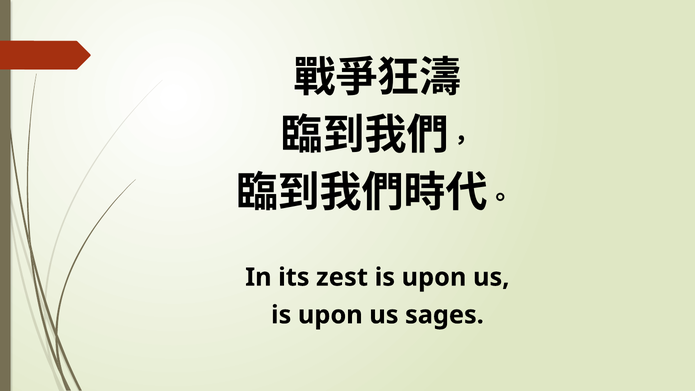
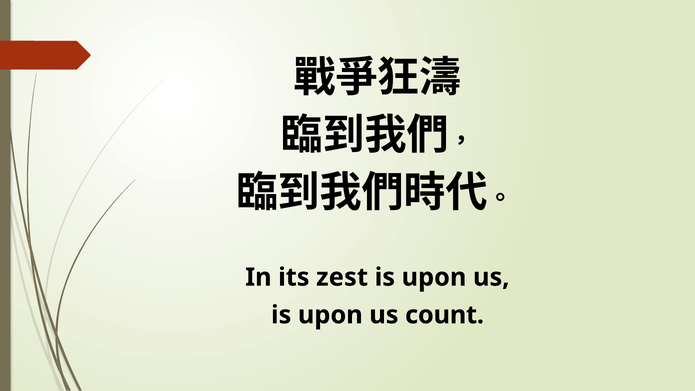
sages: sages -> count
